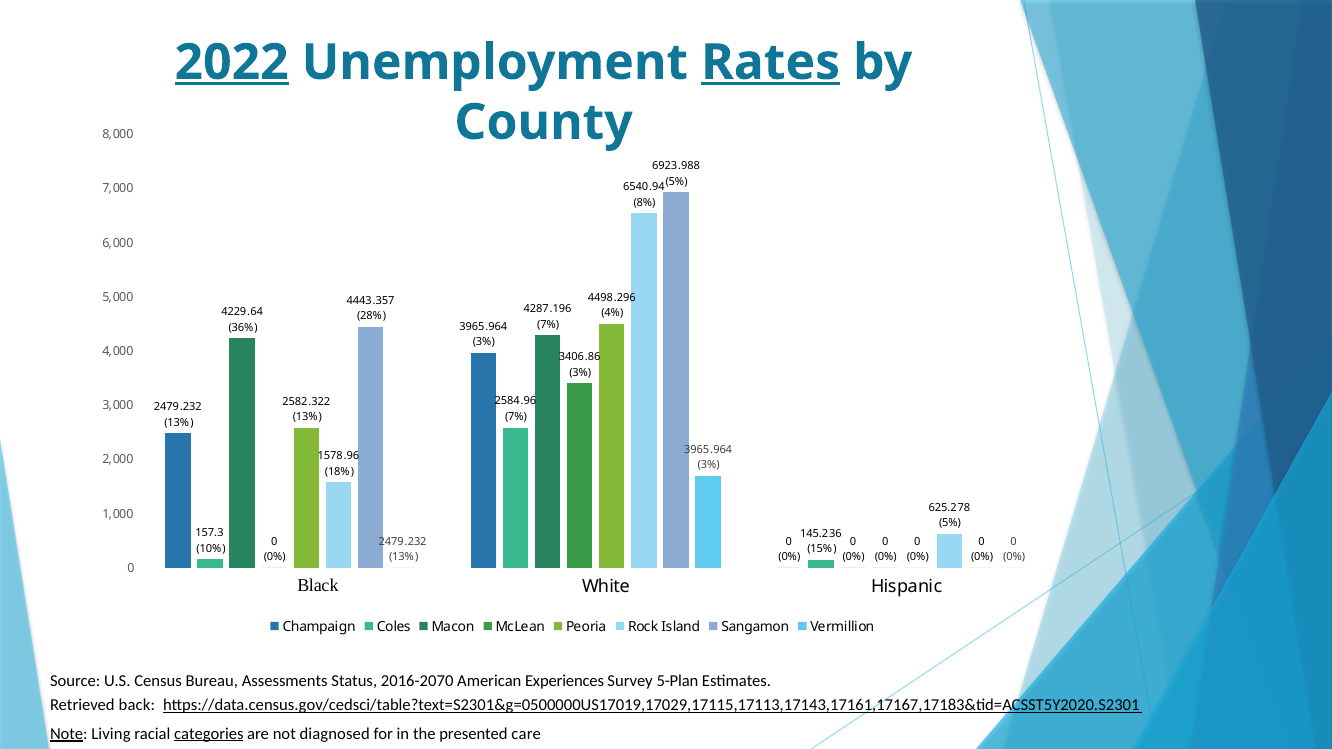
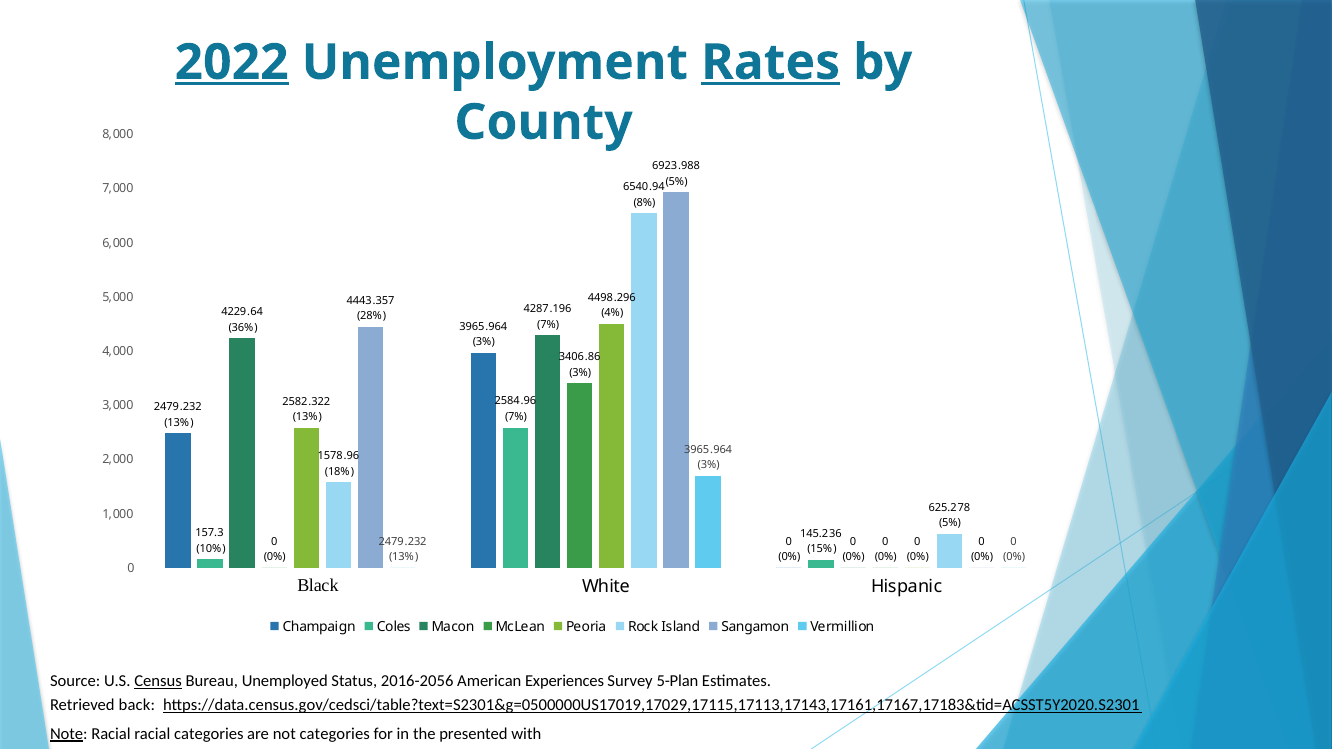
Census underline: none -> present
Assessments: Assessments -> Unemployed
2016-2070: 2016-2070 -> 2016-2056
Note Living: Living -> Racial
categories at (209, 734) underline: present -> none
not diagnosed: diagnosed -> categories
care: care -> with
